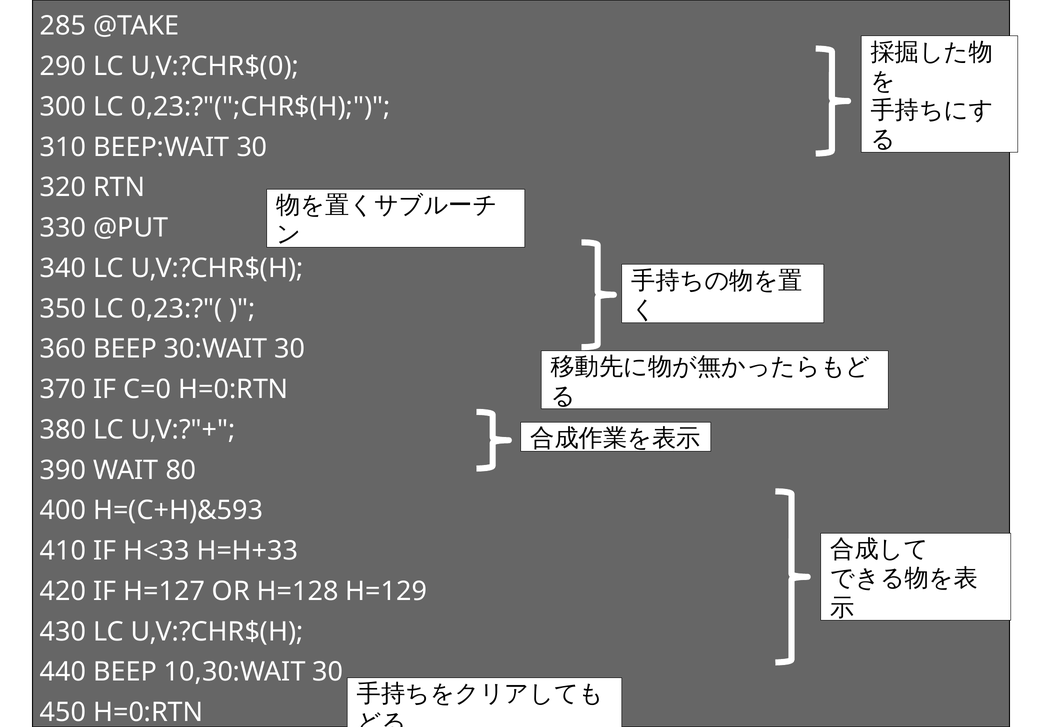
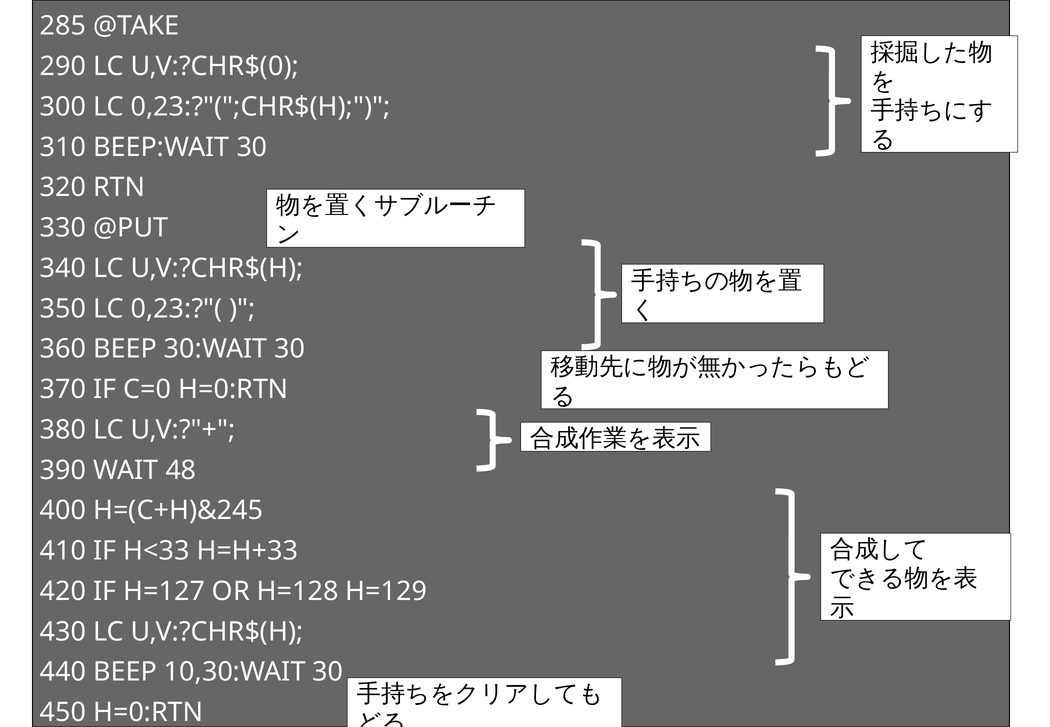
80: 80 -> 48
H=(C+H)&593: H=(C+H)&593 -> H=(C+H)&245
